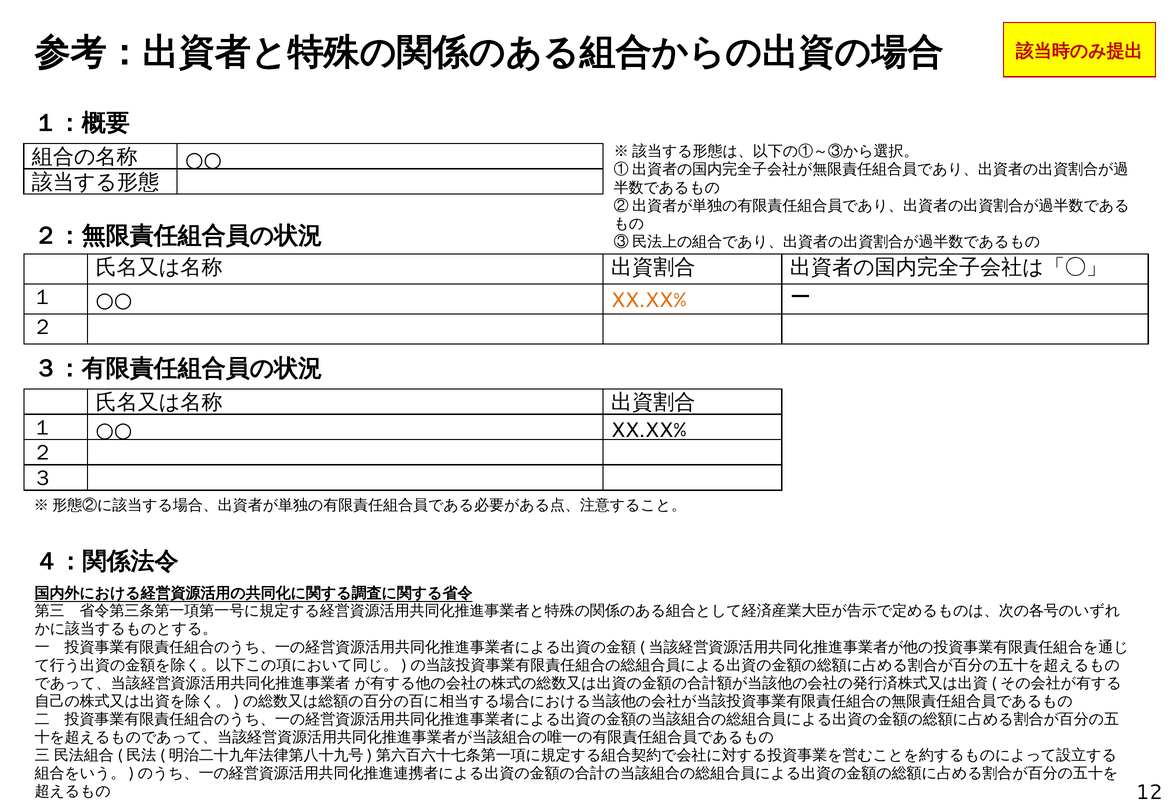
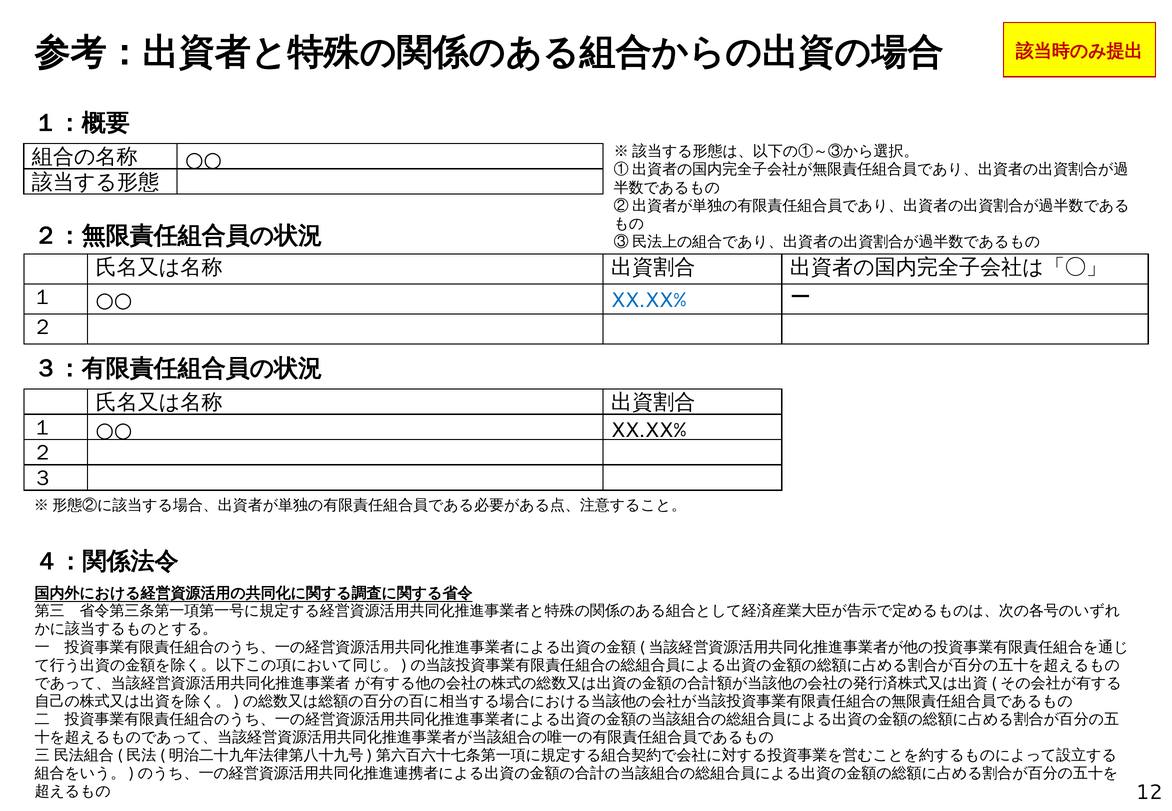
XX.XX% at (649, 300) colour: orange -> blue
